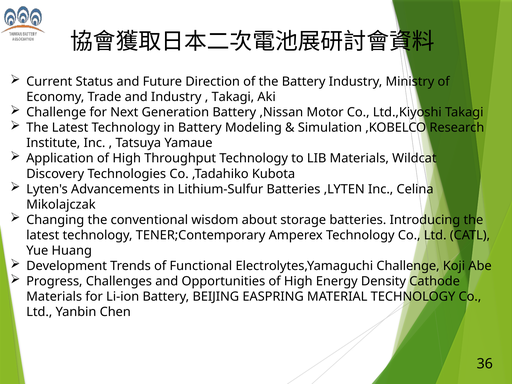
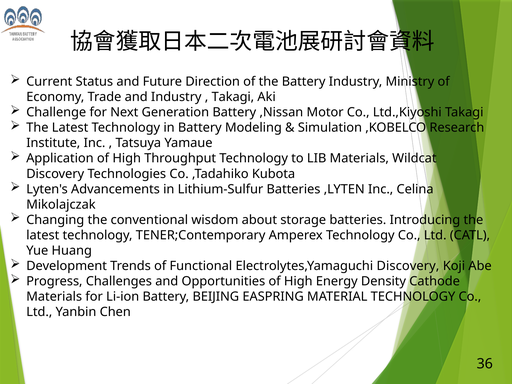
Electrolytes,Yamaguchi Challenge: Challenge -> Discovery
